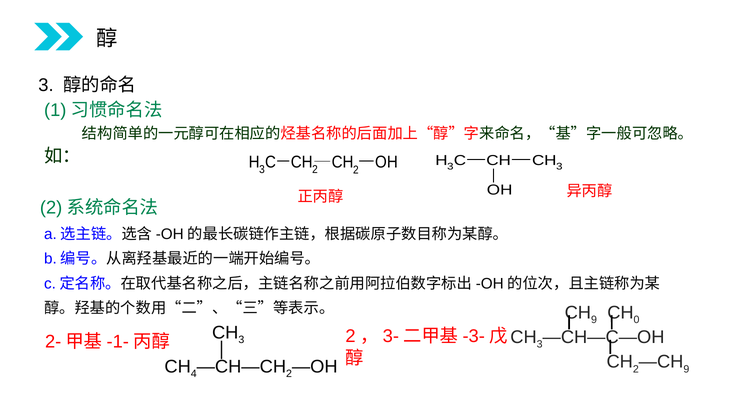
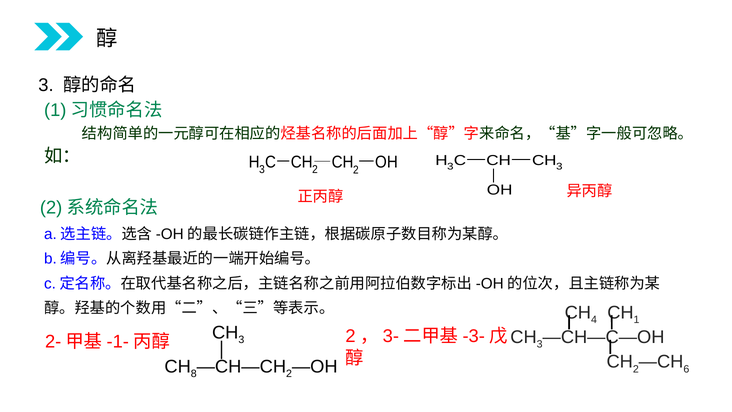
9 at (594, 319): 9 -> 4
0: 0 -> 1
9 at (686, 369): 9 -> 6
4: 4 -> 8
